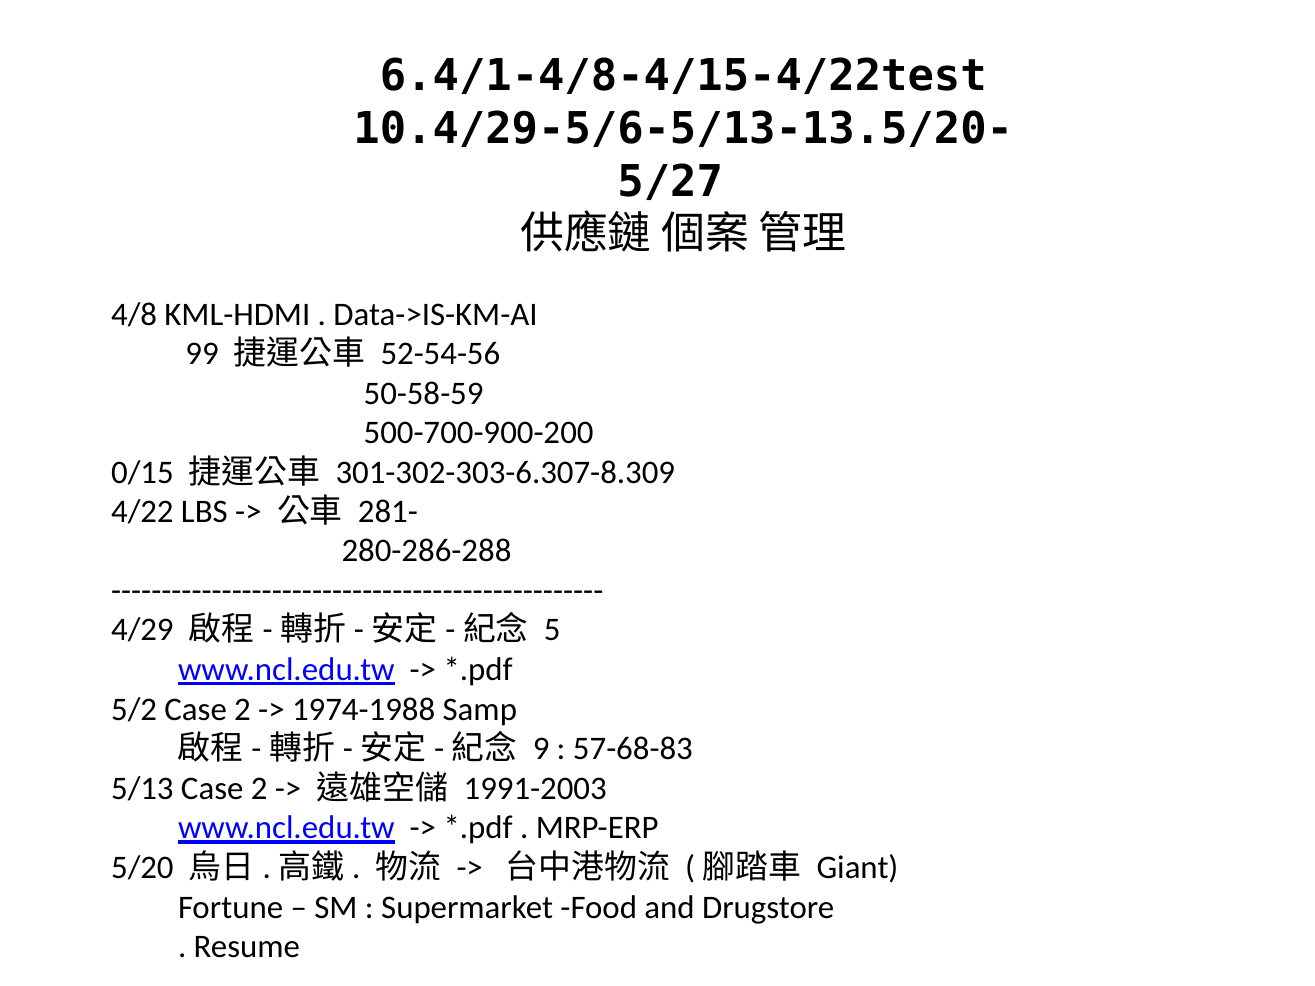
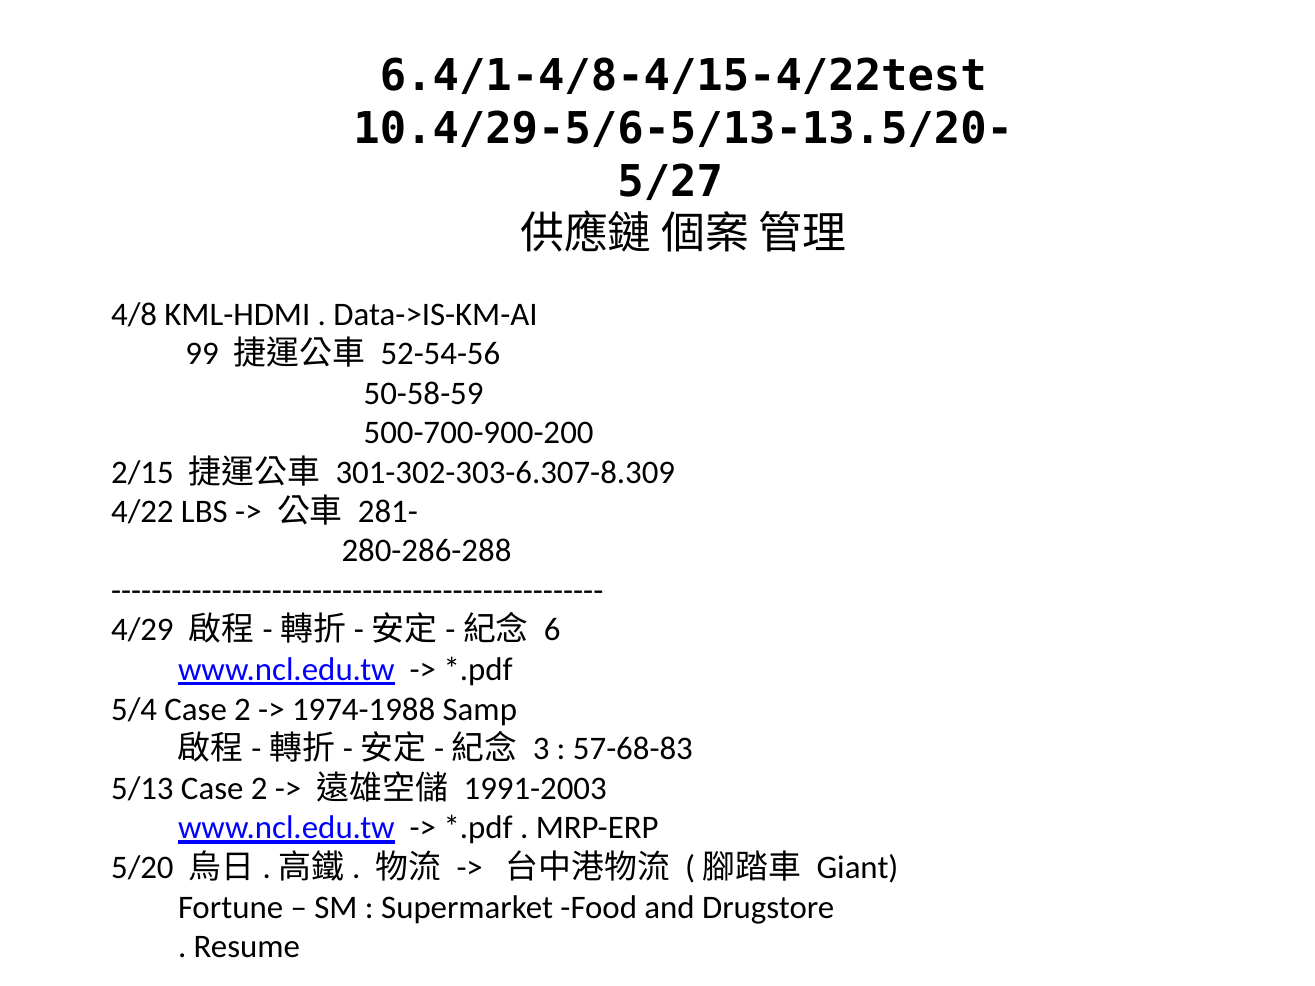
0/15: 0/15 -> 2/15
5: 5 -> 6
5/2: 5/2 -> 5/4
9: 9 -> 3
